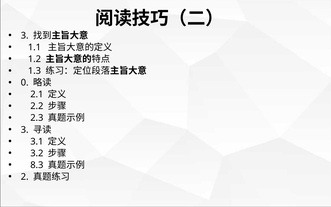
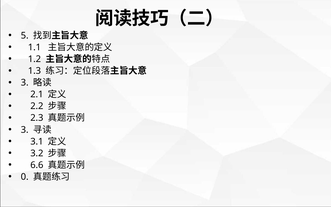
3 at (25, 36): 3 -> 5
0 at (25, 83): 0 -> 3
8.3: 8.3 -> 6.6
2: 2 -> 0
